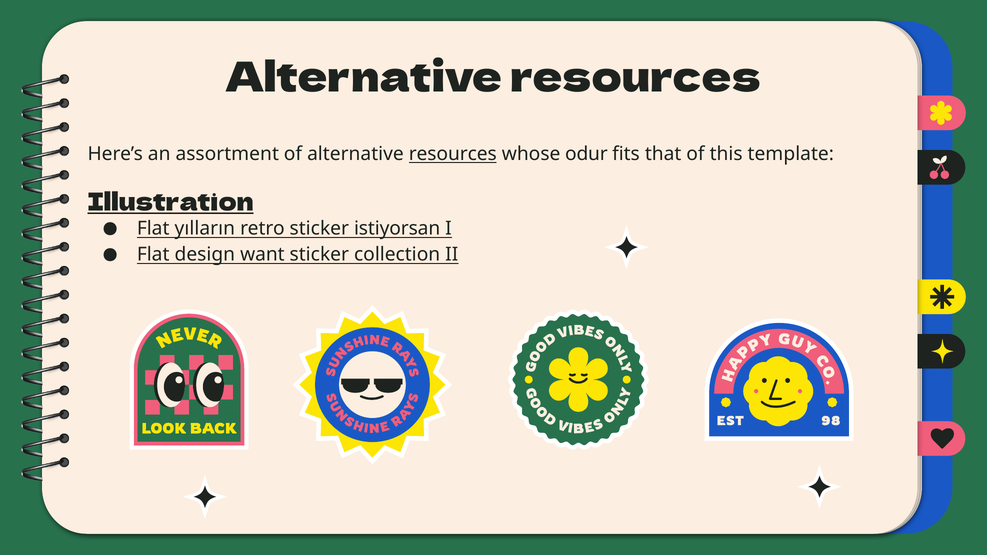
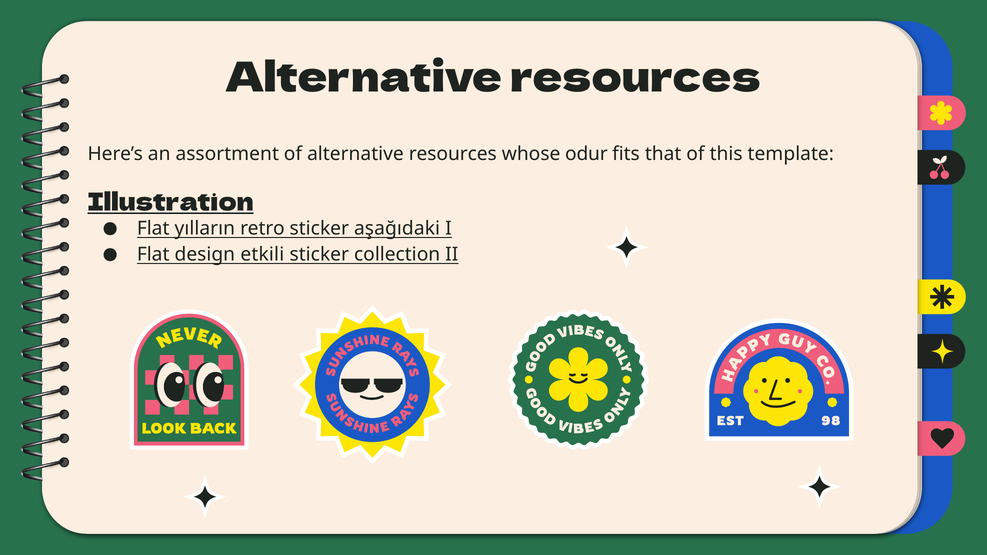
resources at (453, 154) underline: present -> none
istiyorsan: istiyorsan -> aşağıdaki
want: want -> etkili
